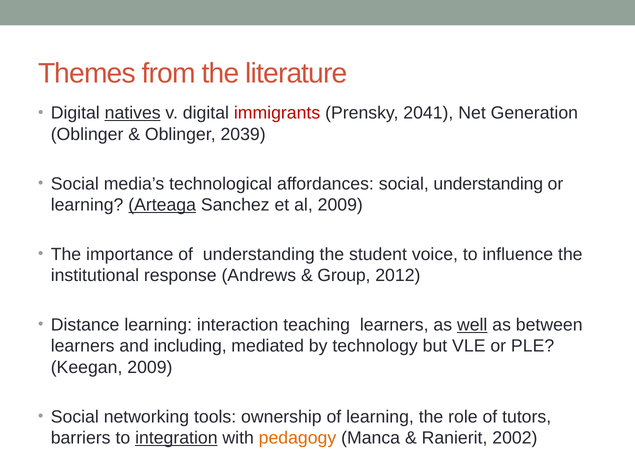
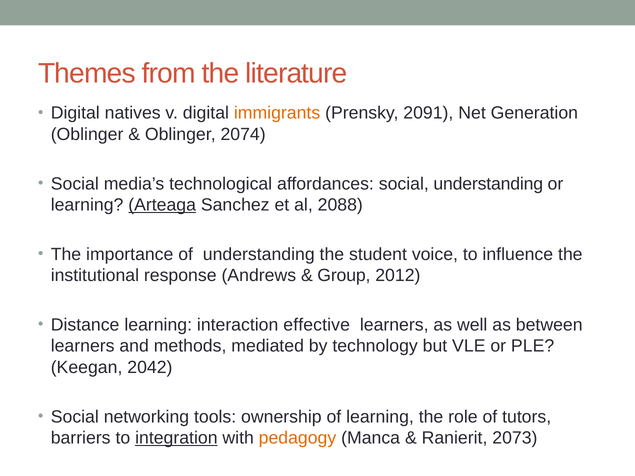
natives underline: present -> none
immigrants colour: red -> orange
2041: 2041 -> 2091
2039: 2039 -> 2074
al 2009: 2009 -> 2088
teaching: teaching -> effective
well underline: present -> none
including: including -> methods
Keegan 2009: 2009 -> 2042
2002: 2002 -> 2073
